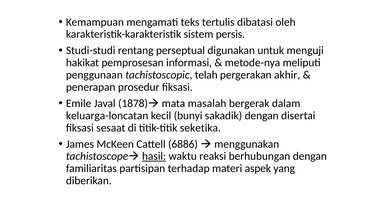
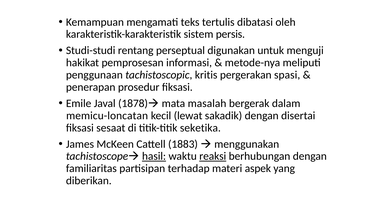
telah: telah -> kritis
akhir: akhir -> spasi
keluarga-loncatan: keluarga-loncatan -> memicu-loncatan
bunyi: bunyi -> lewat
6886: 6886 -> 1883
reaksi underline: none -> present
